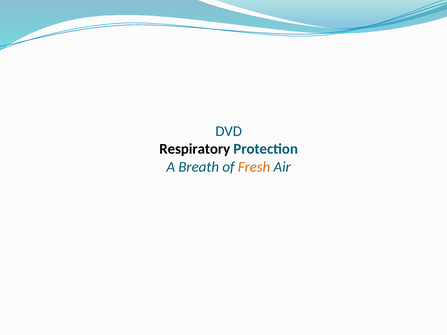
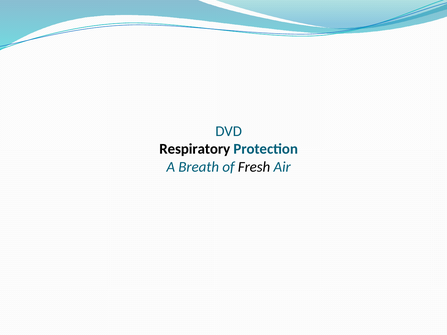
Fresh colour: orange -> black
